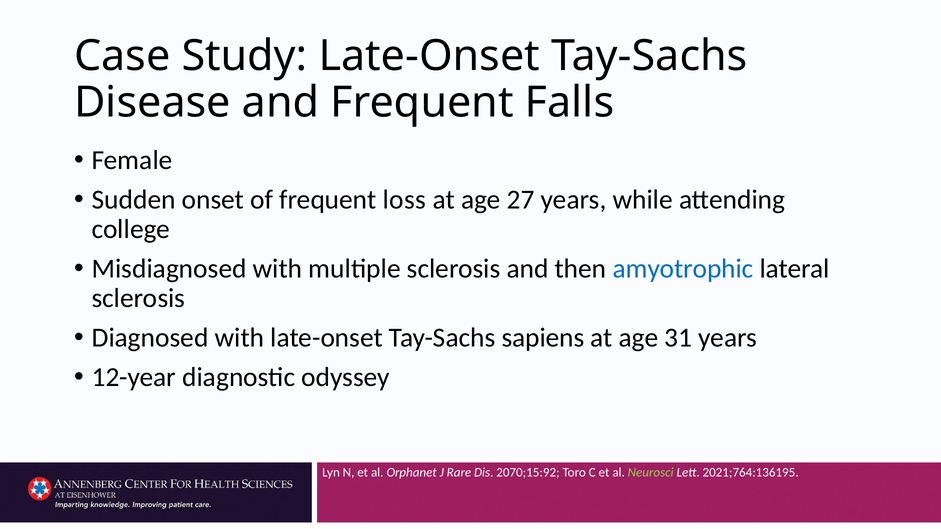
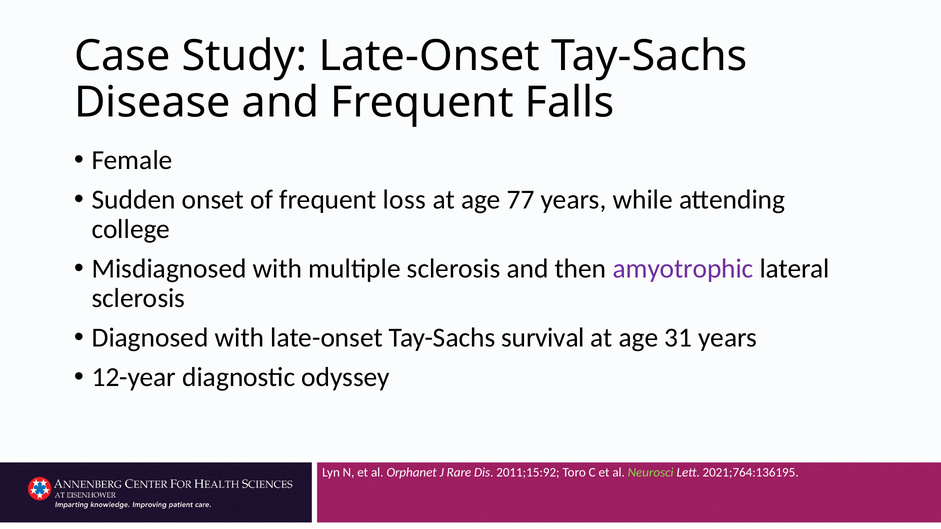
27: 27 -> 77
amyotrophic colour: blue -> purple
sapiens: sapiens -> survival
2070;15:92: 2070;15:92 -> 2011;15:92
